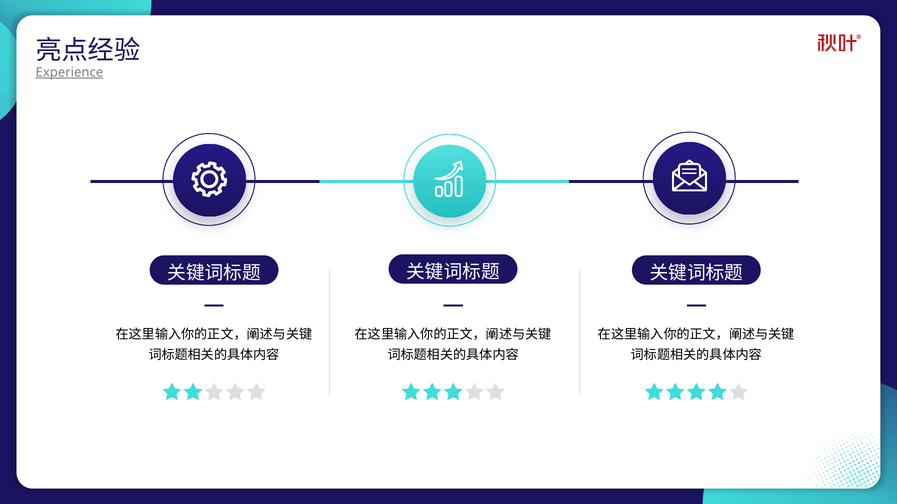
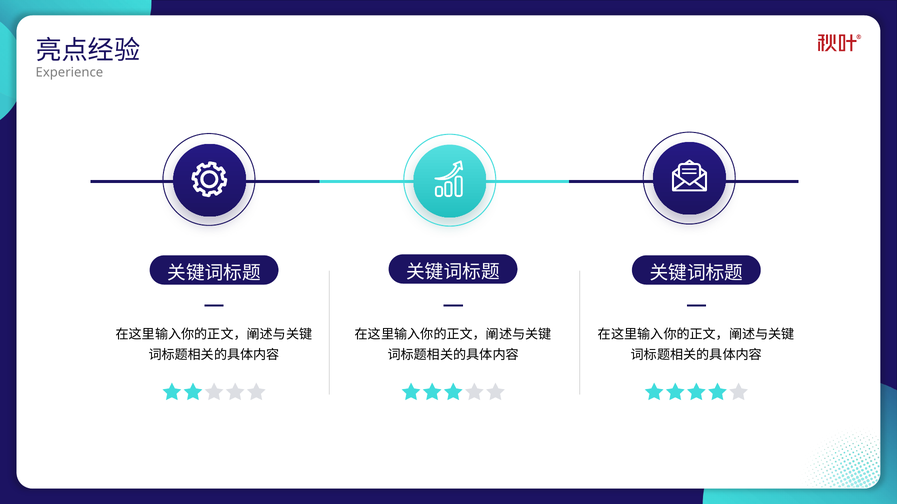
Experience underline: present -> none
